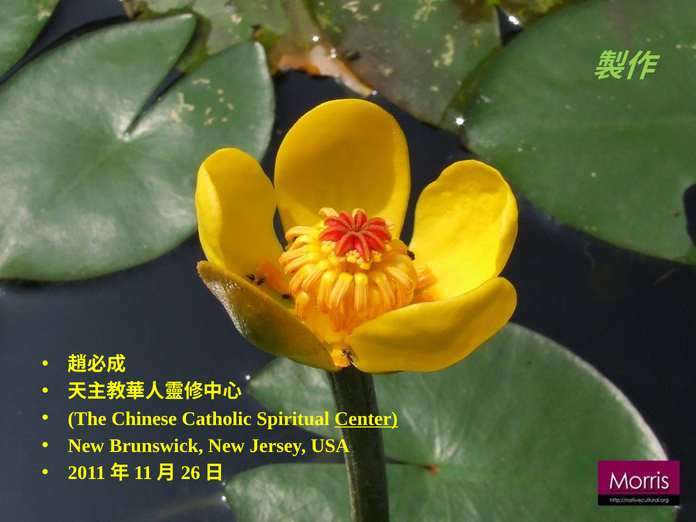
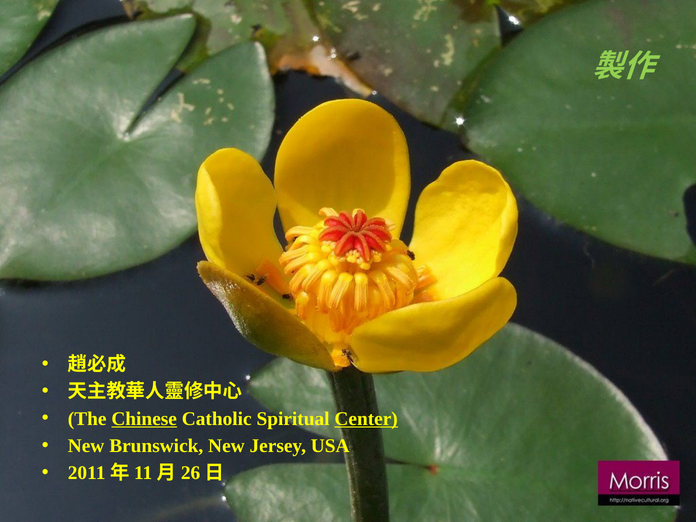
Chinese underline: none -> present
